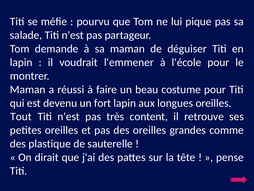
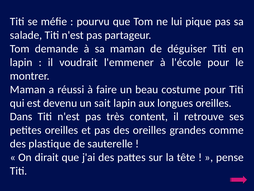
fort: fort -> sait
Tout: Tout -> Dans
